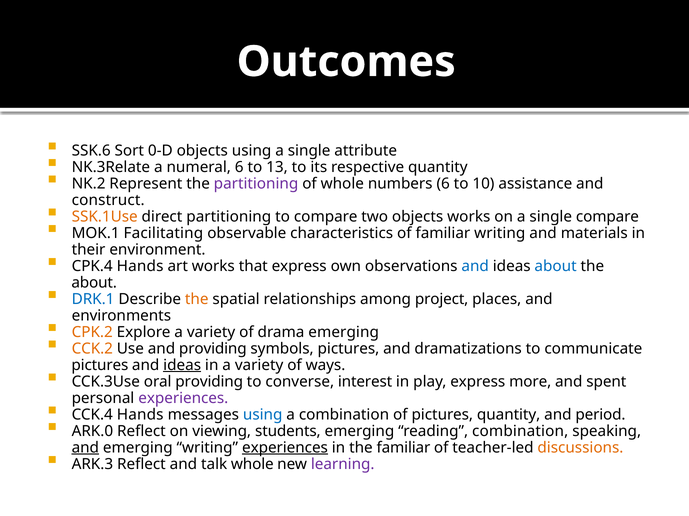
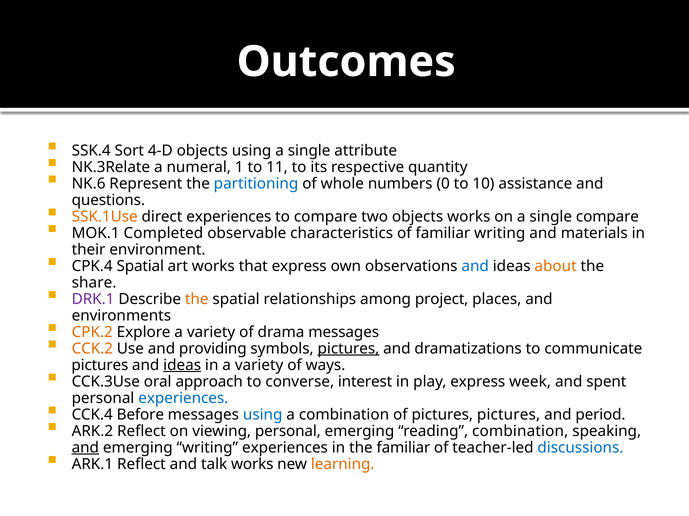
SSK.6: SSK.6 -> SSK.4
0-D: 0-D -> 4-D
numeral 6: 6 -> 1
13: 13 -> 11
NK.2: NK.2 -> NK.6
partitioning at (256, 184) colour: purple -> blue
numbers 6: 6 -> 0
construct: construct -> questions
direct partitioning: partitioning -> experiences
Facilitating: Facilitating -> Completed
CPK.4 Hands: Hands -> Spatial
about at (556, 267) colour: blue -> orange
about at (94, 283): about -> share
DRK.1 colour: blue -> purple
drama emerging: emerging -> messages
pictures at (348, 349) underline: none -> present
oral providing: providing -> approach
more: more -> week
experiences at (183, 399) colour: purple -> blue
CCK.4 Hands: Hands -> Before
pictures quantity: quantity -> pictures
ARK.0: ARK.0 -> ARK.2
viewing students: students -> personal
experiences at (285, 448) underline: present -> none
discussions colour: orange -> blue
ARK.3: ARK.3 -> ARK.1
talk whole: whole -> works
learning colour: purple -> orange
